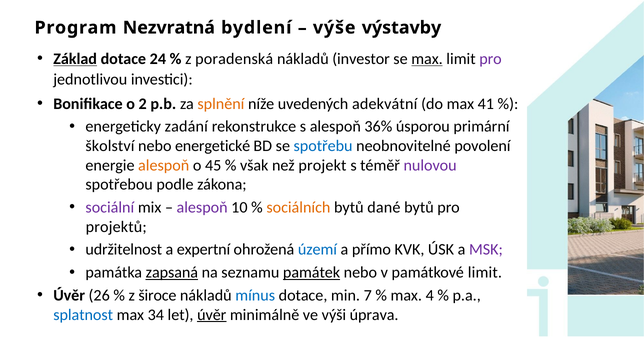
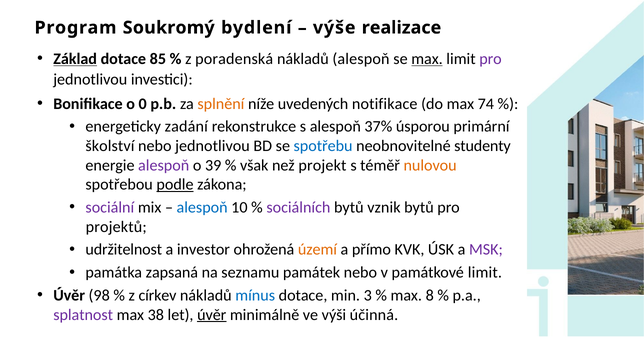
Nezvratná: Nezvratná -> Soukromý
výstavby: výstavby -> realizace
24: 24 -> 85
nákladů investor: investor -> alespoň
2: 2 -> 0
adekvátní: adekvátní -> notifikace
41: 41 -> 74
36%: 36% -> 37%
nebo energetické: energetické -> jednotlivou
povolení: povolení -> studenty
alespoň at (164, 165) colour: orange -> purple
45: 45 -> 39
nulovou colour: purple -> orange
podle underline: none -> present
alespoň at (202, 208) colour: purple -> blue
sociálních colour: orange -> purple
dané: dané -> vznik
expertní: expertní -> investor
území colour: blue -> orange
zapsaná underline: present -> none
památek underline: present -> none
26: 26 -> 98
široce: široce -> církev
7: 7 -> 3
4: 4 -> 8
splatnost colour: blue -> purple
34: 34 -> 38
úprava: úprava -> účinná
